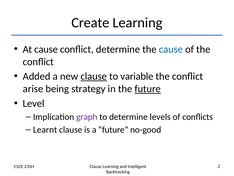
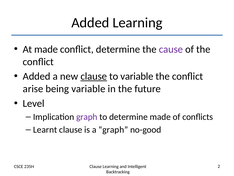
Create at (90, 23): Create -> Added
At cause: cause -> made
cause at (171, 49) colour: blue -> purple
being strategy: strategy -> variable
future at (148, 89) underline: present -> none
determine levels: levels -> made
a future: future -> graph
